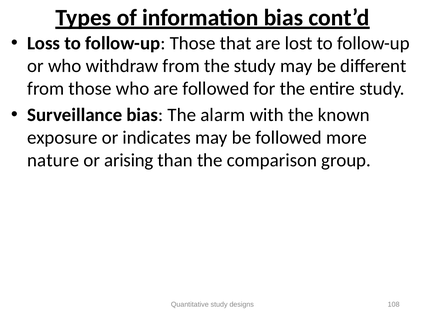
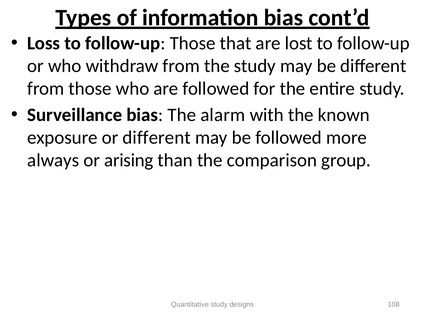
or indicates: indicates -> different
nature: nature -> always
